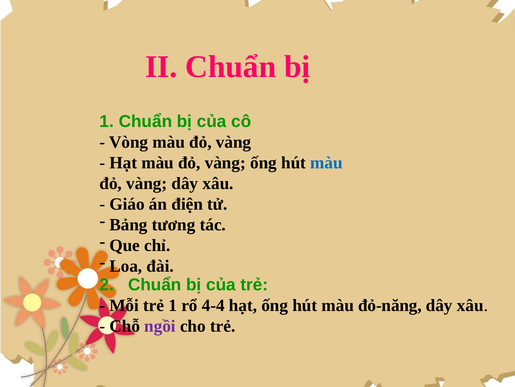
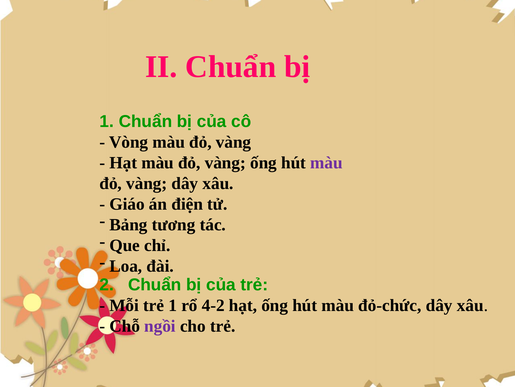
màu at (326, 163) colour: blue -> purple
4-4: 4-4 -> 4-2
đỏ-năng: đỏ-năng -> đỏ-chức
